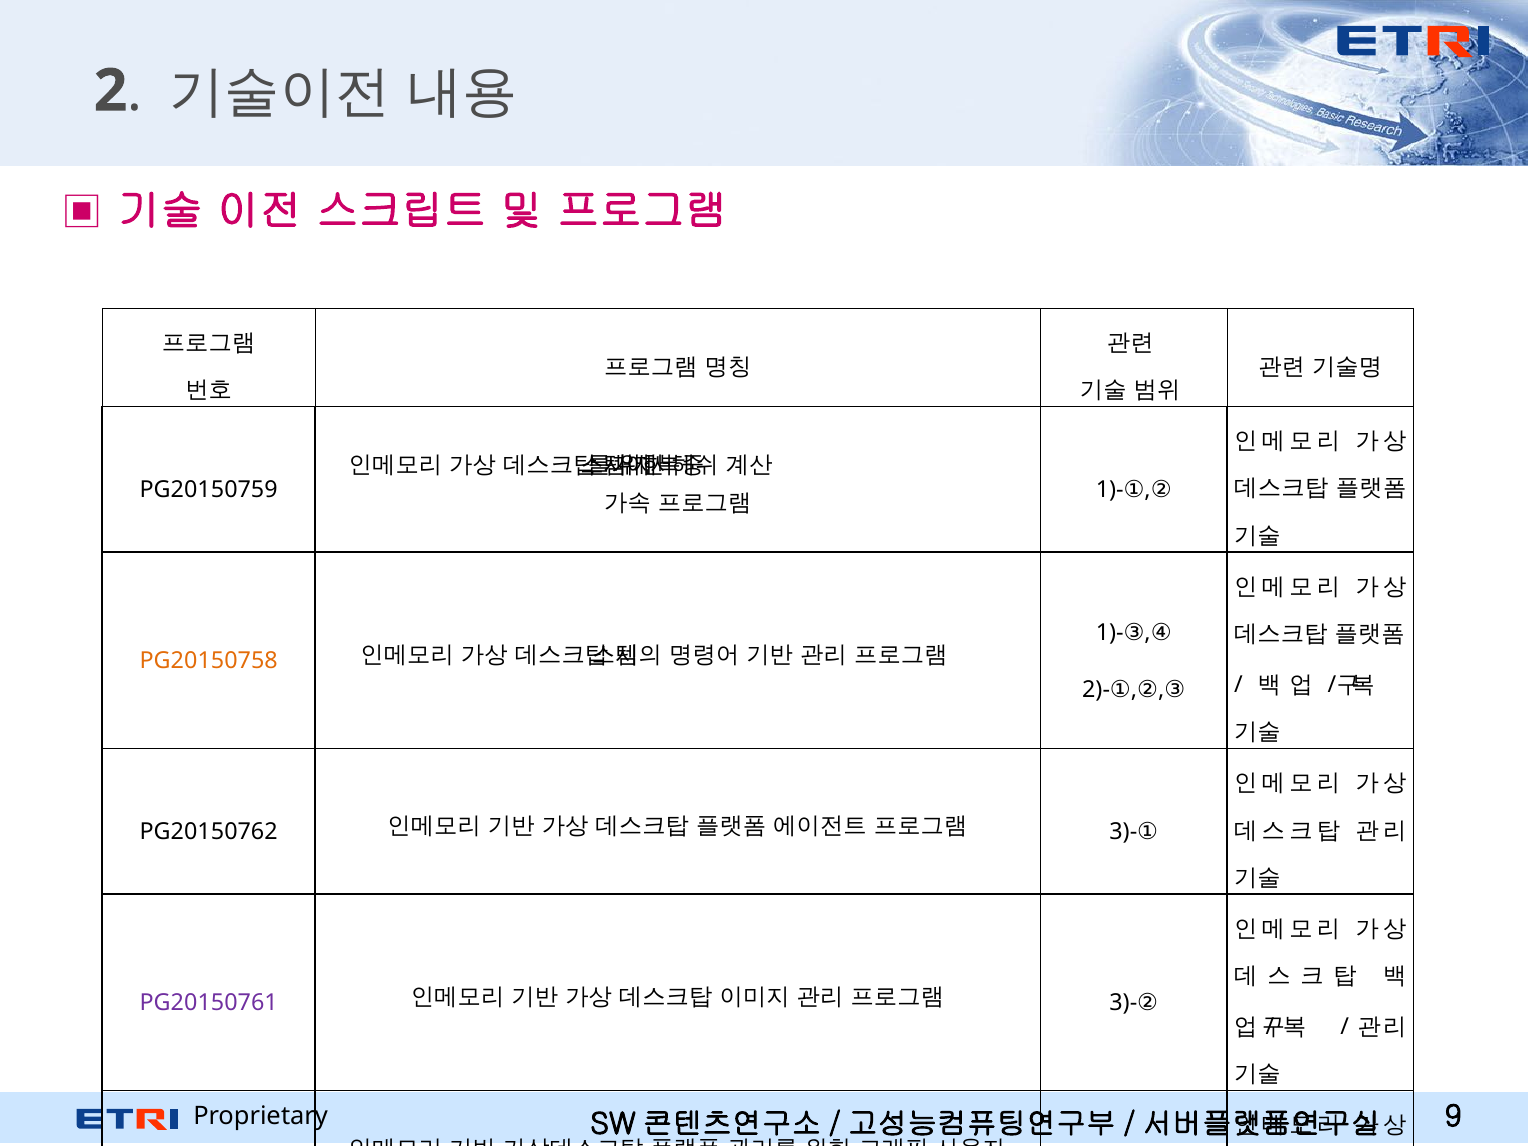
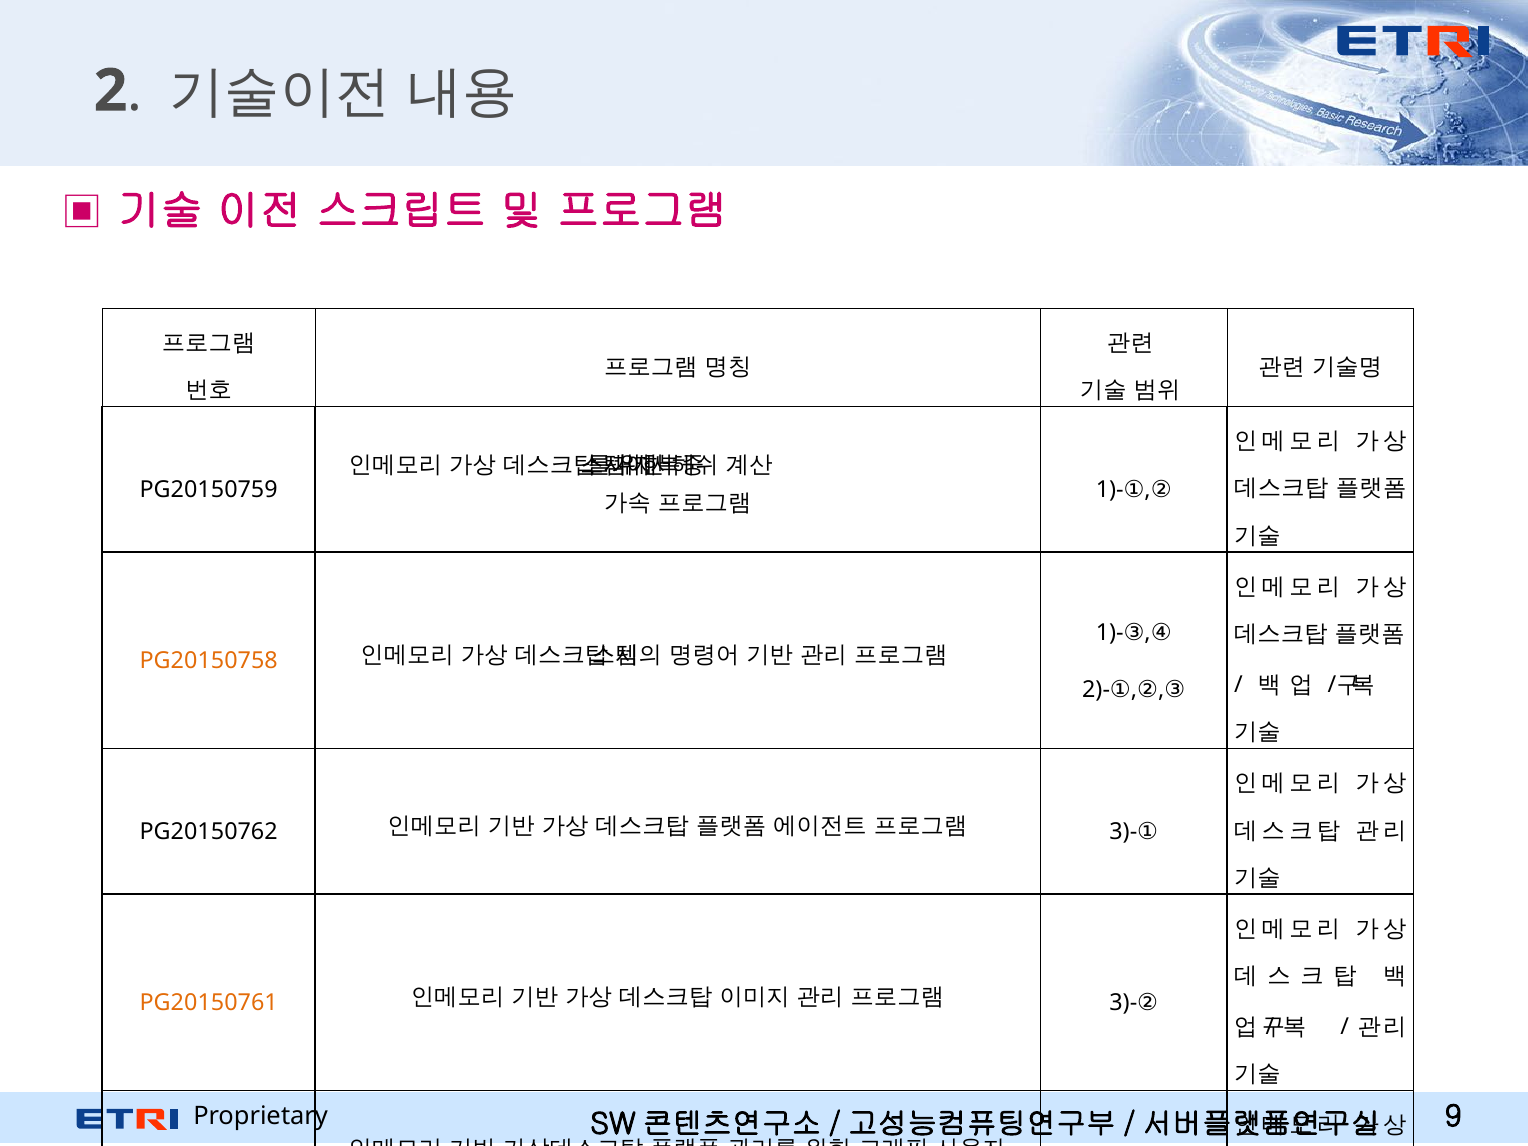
PG20150761 colour: purple -> orange
